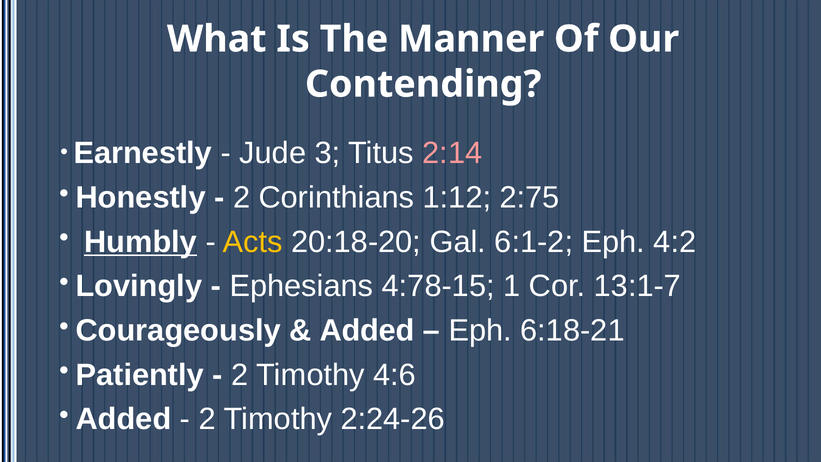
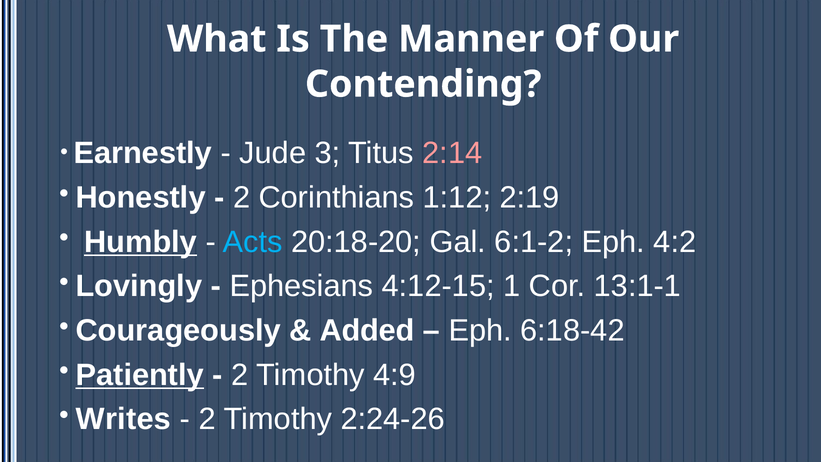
2:75: 2:75 -> 2:19
Acts colour: yellow -> light blue
4:78-15: 4:78-15 -> 4:12-15
13:1-7: 13:1-7 -> 13:1-1
6:18-21: 6:18-21 -> 6:18-42
Patiently underline: none -> present
4:6: 4:6 -> 4:9
Added at (124, 419): Added -> Writes
